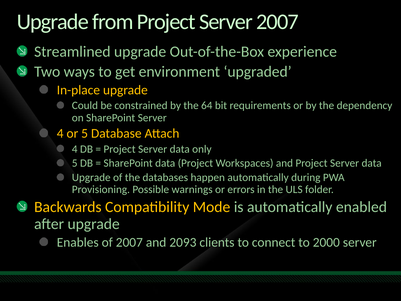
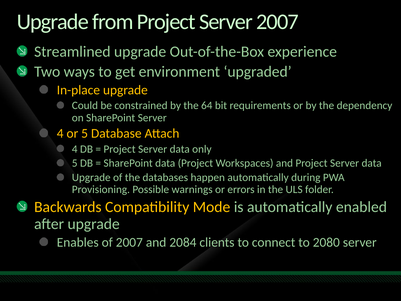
2093: 2093 -> 2084
2000: 2000 -> 2080
